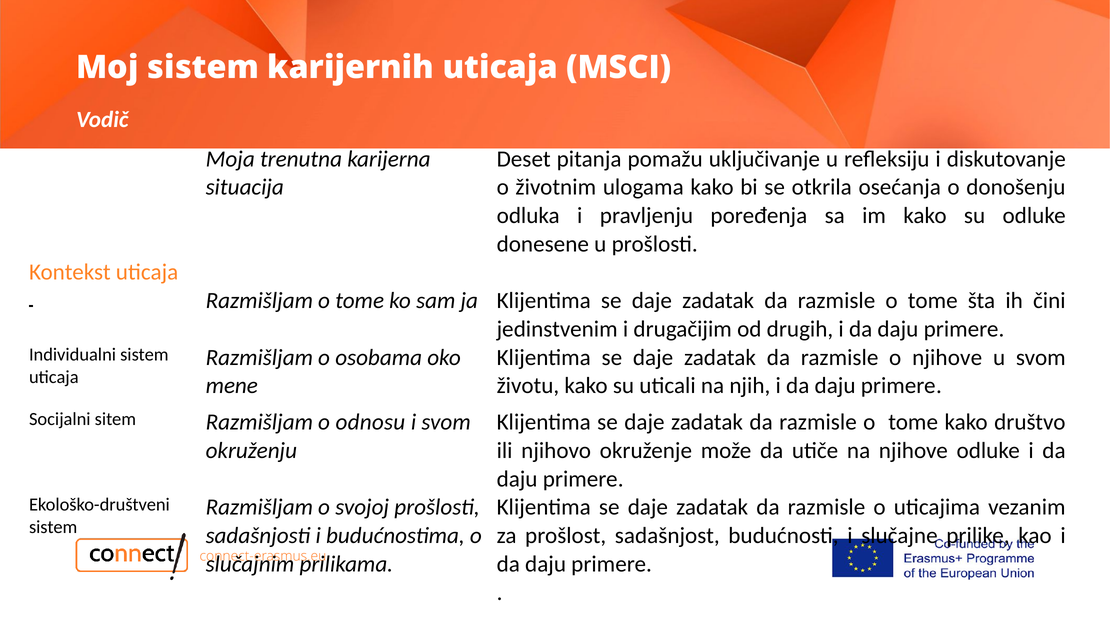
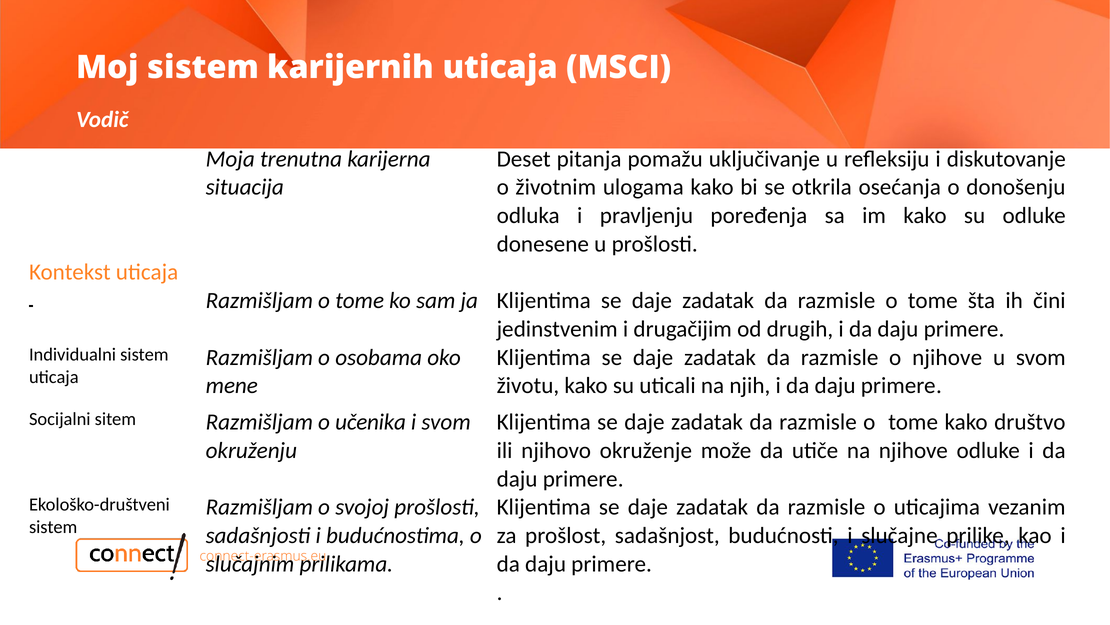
odnosu: odnosu -> učenika
